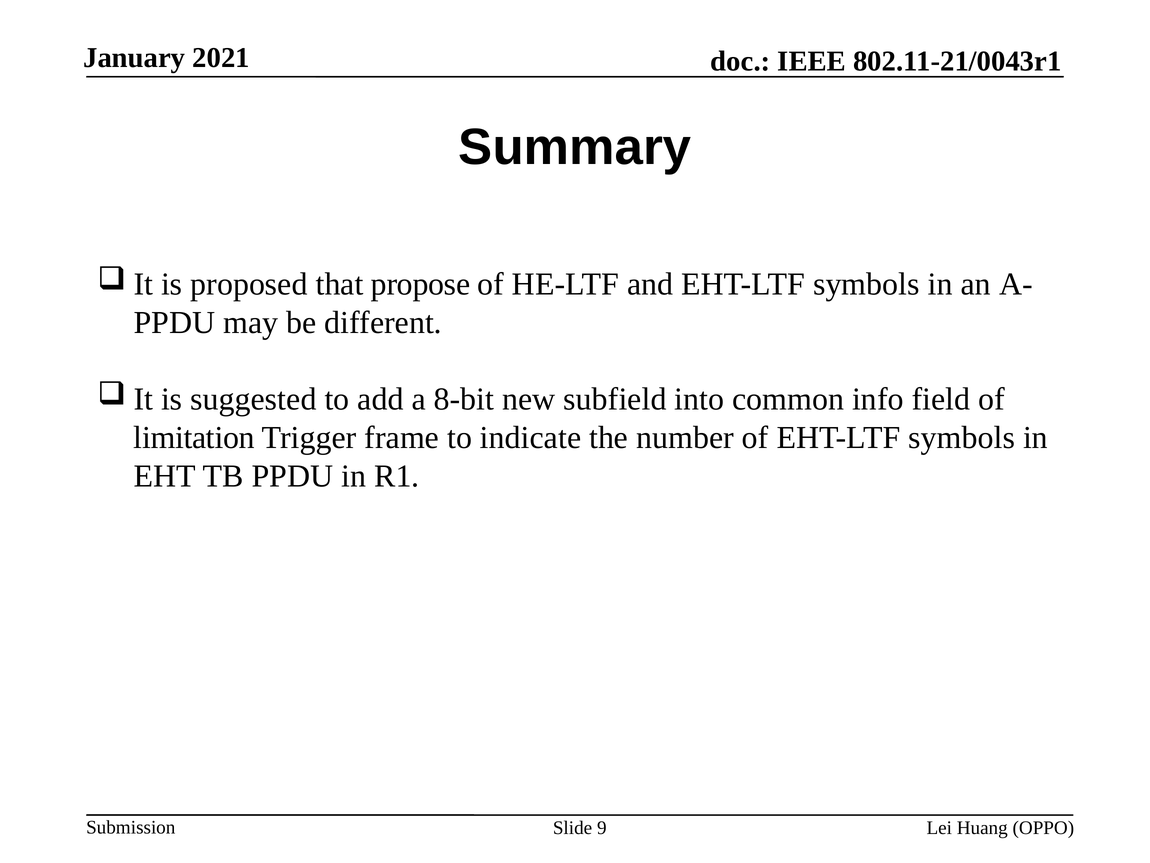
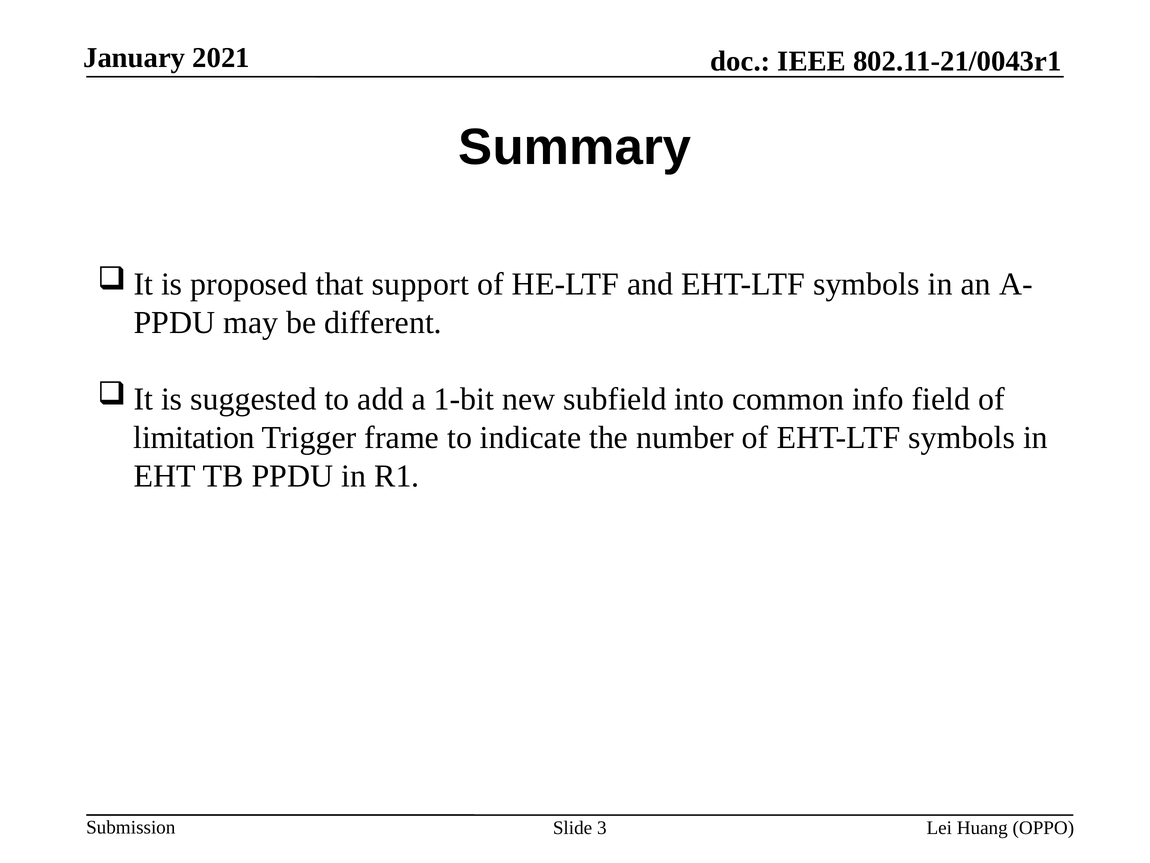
propose: propose -> support
8-bit: 8-bit -> 1-bit
9: 9 -> 3
